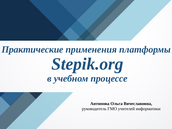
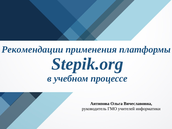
Практические: Практические -> Рекомендации
